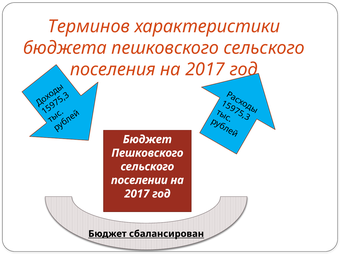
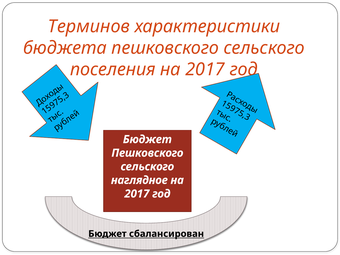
поселении: поселении -> наглядное
